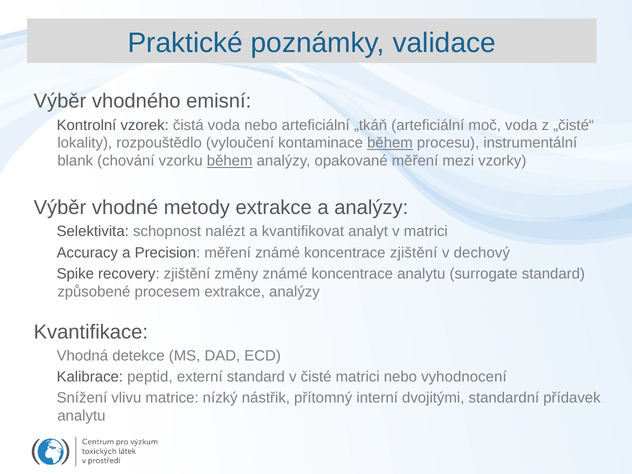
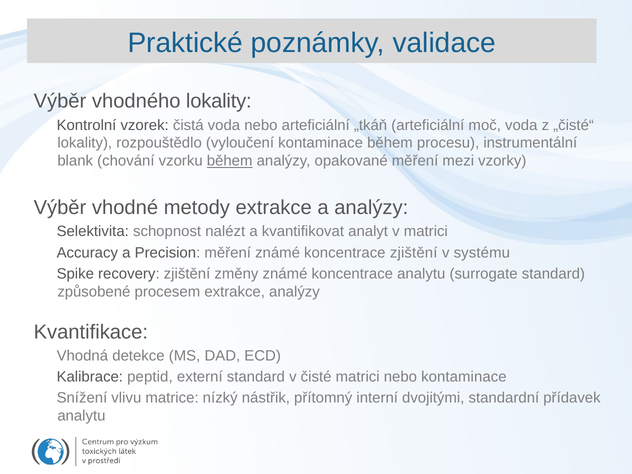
vhodného emisní: emisní -> lokality
během at (390, 143) underline: present -> none
dechový: dechový -> systému
nebo vyhodnocení: vyhodnocení -> kontaminace
